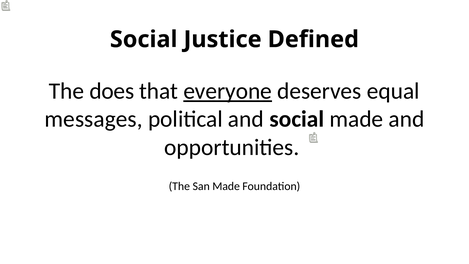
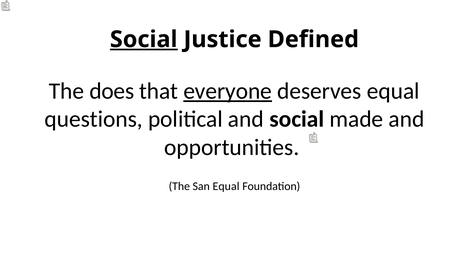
Social at (144, 39) underline: none -> present
messages: messages -> questions
San Made: Made -> Equal
